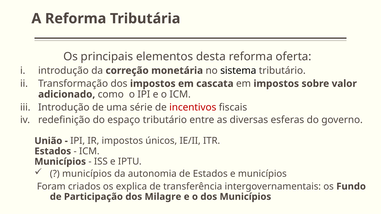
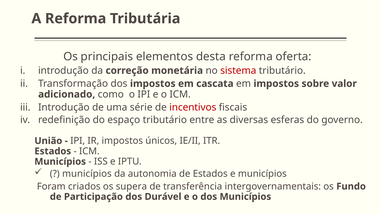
sistema colour: black -> red
explica: explica -> supera
Milagre: Milagre -> Durável
